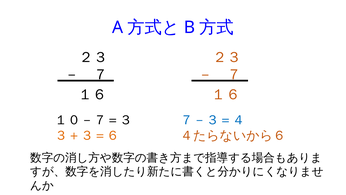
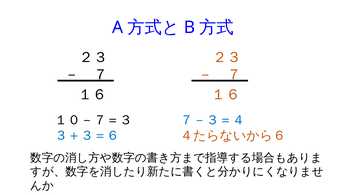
３＋３＝６ colour: orange -> blue
